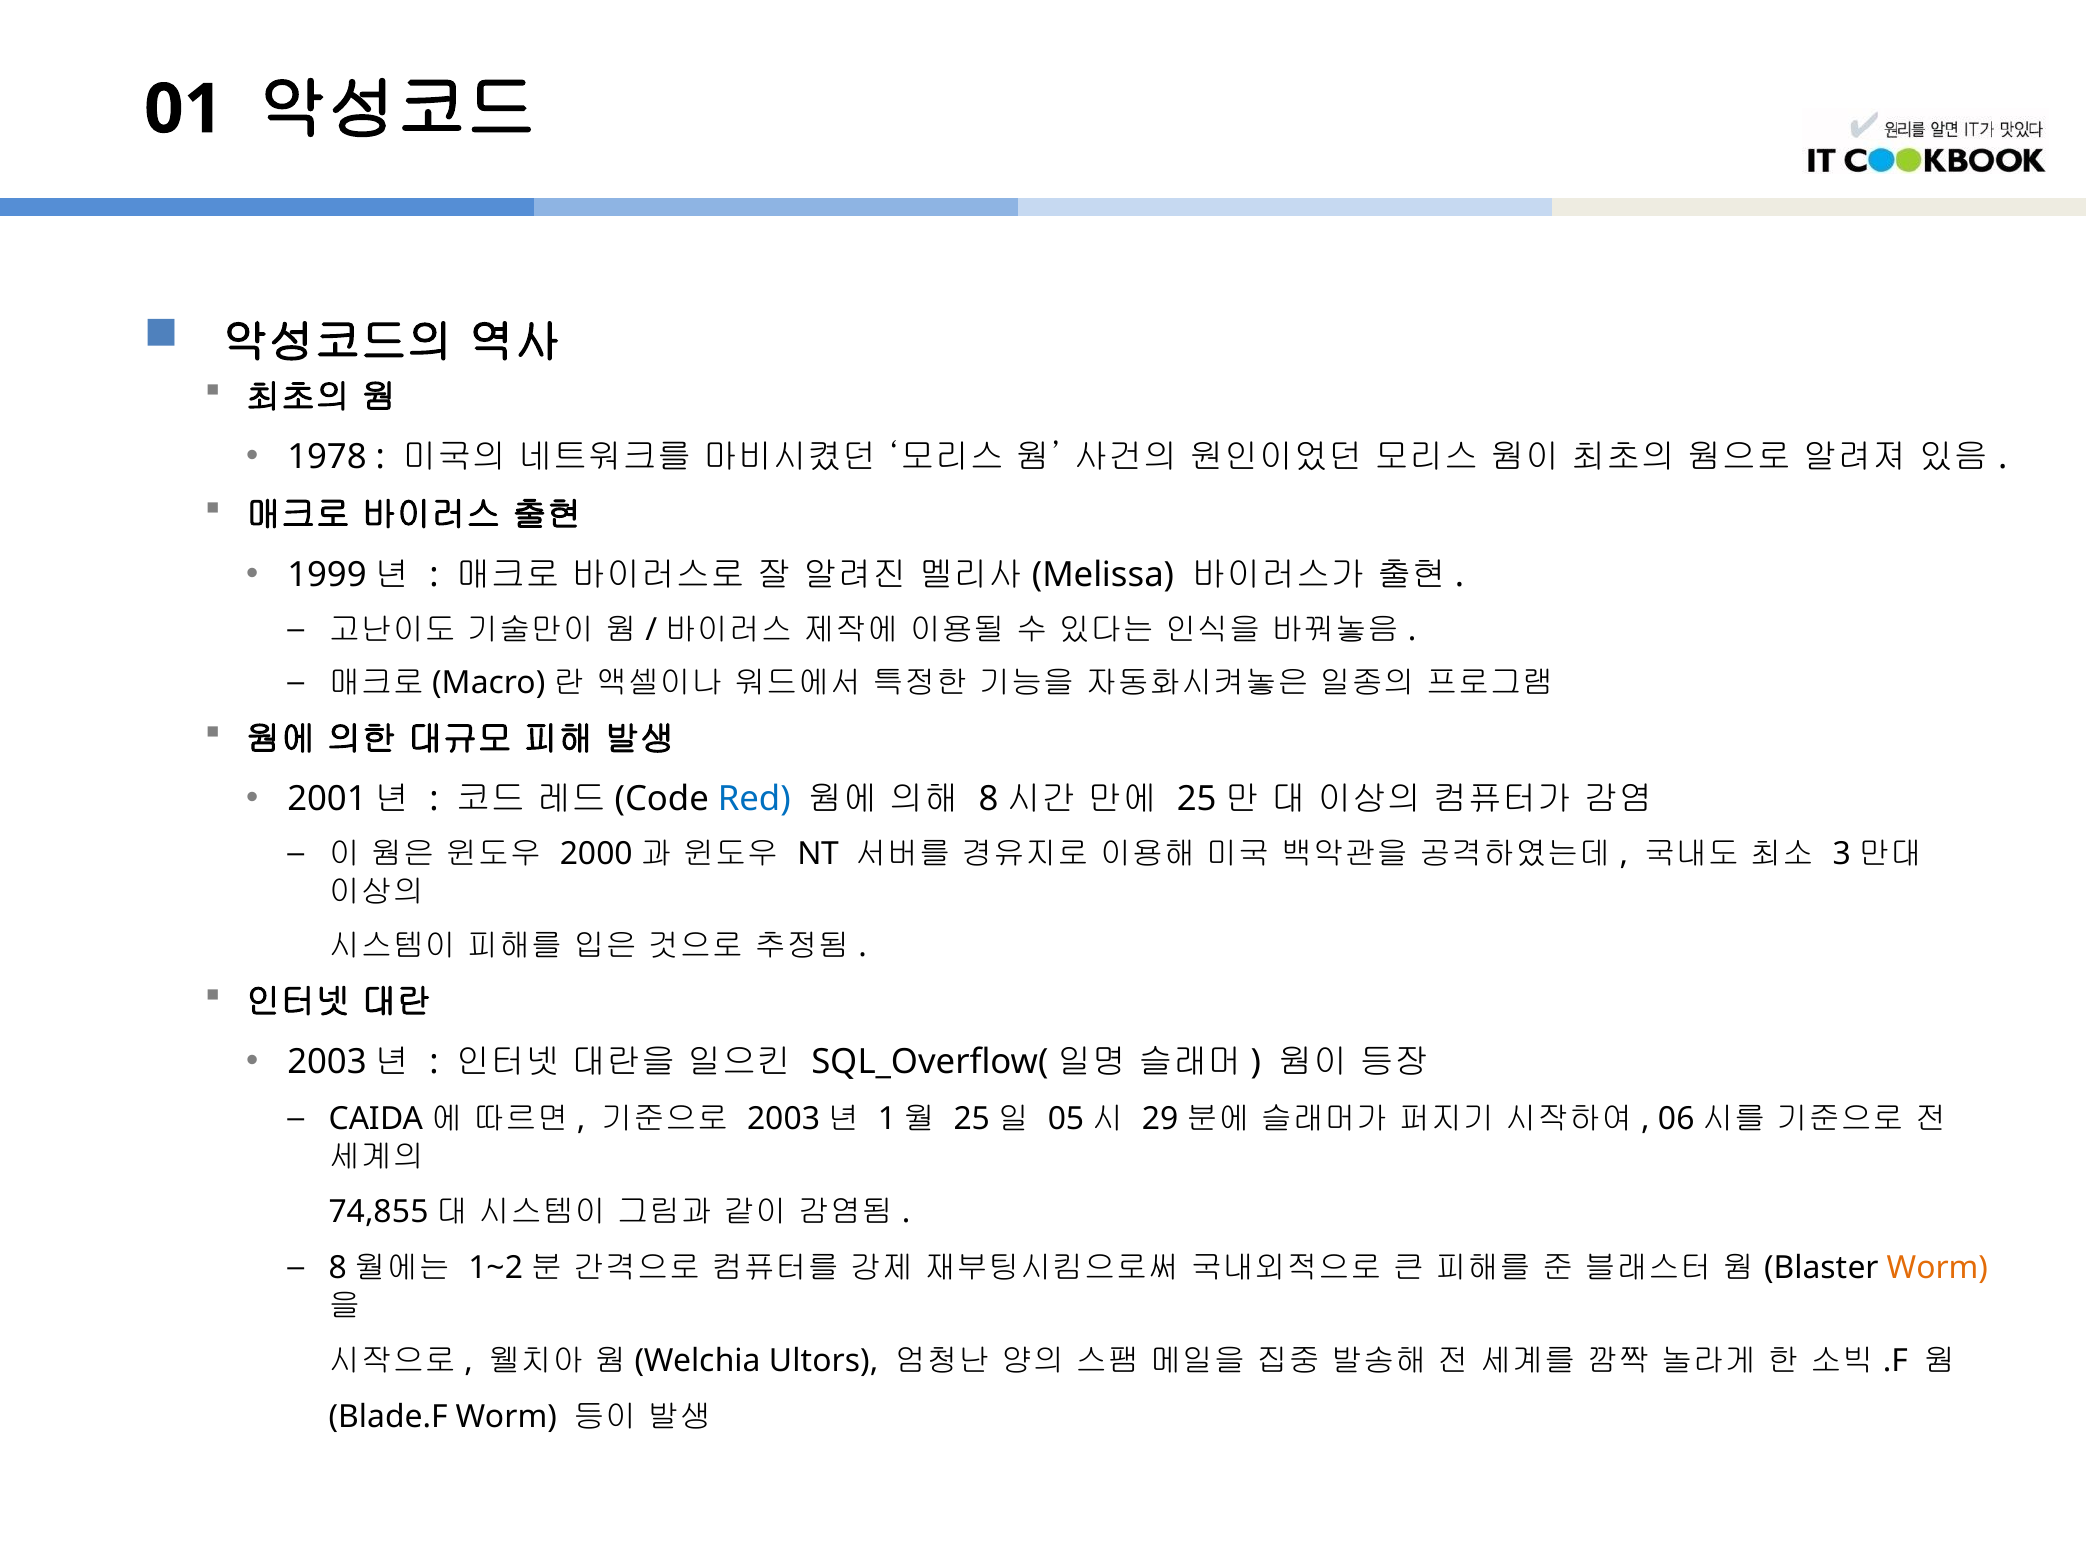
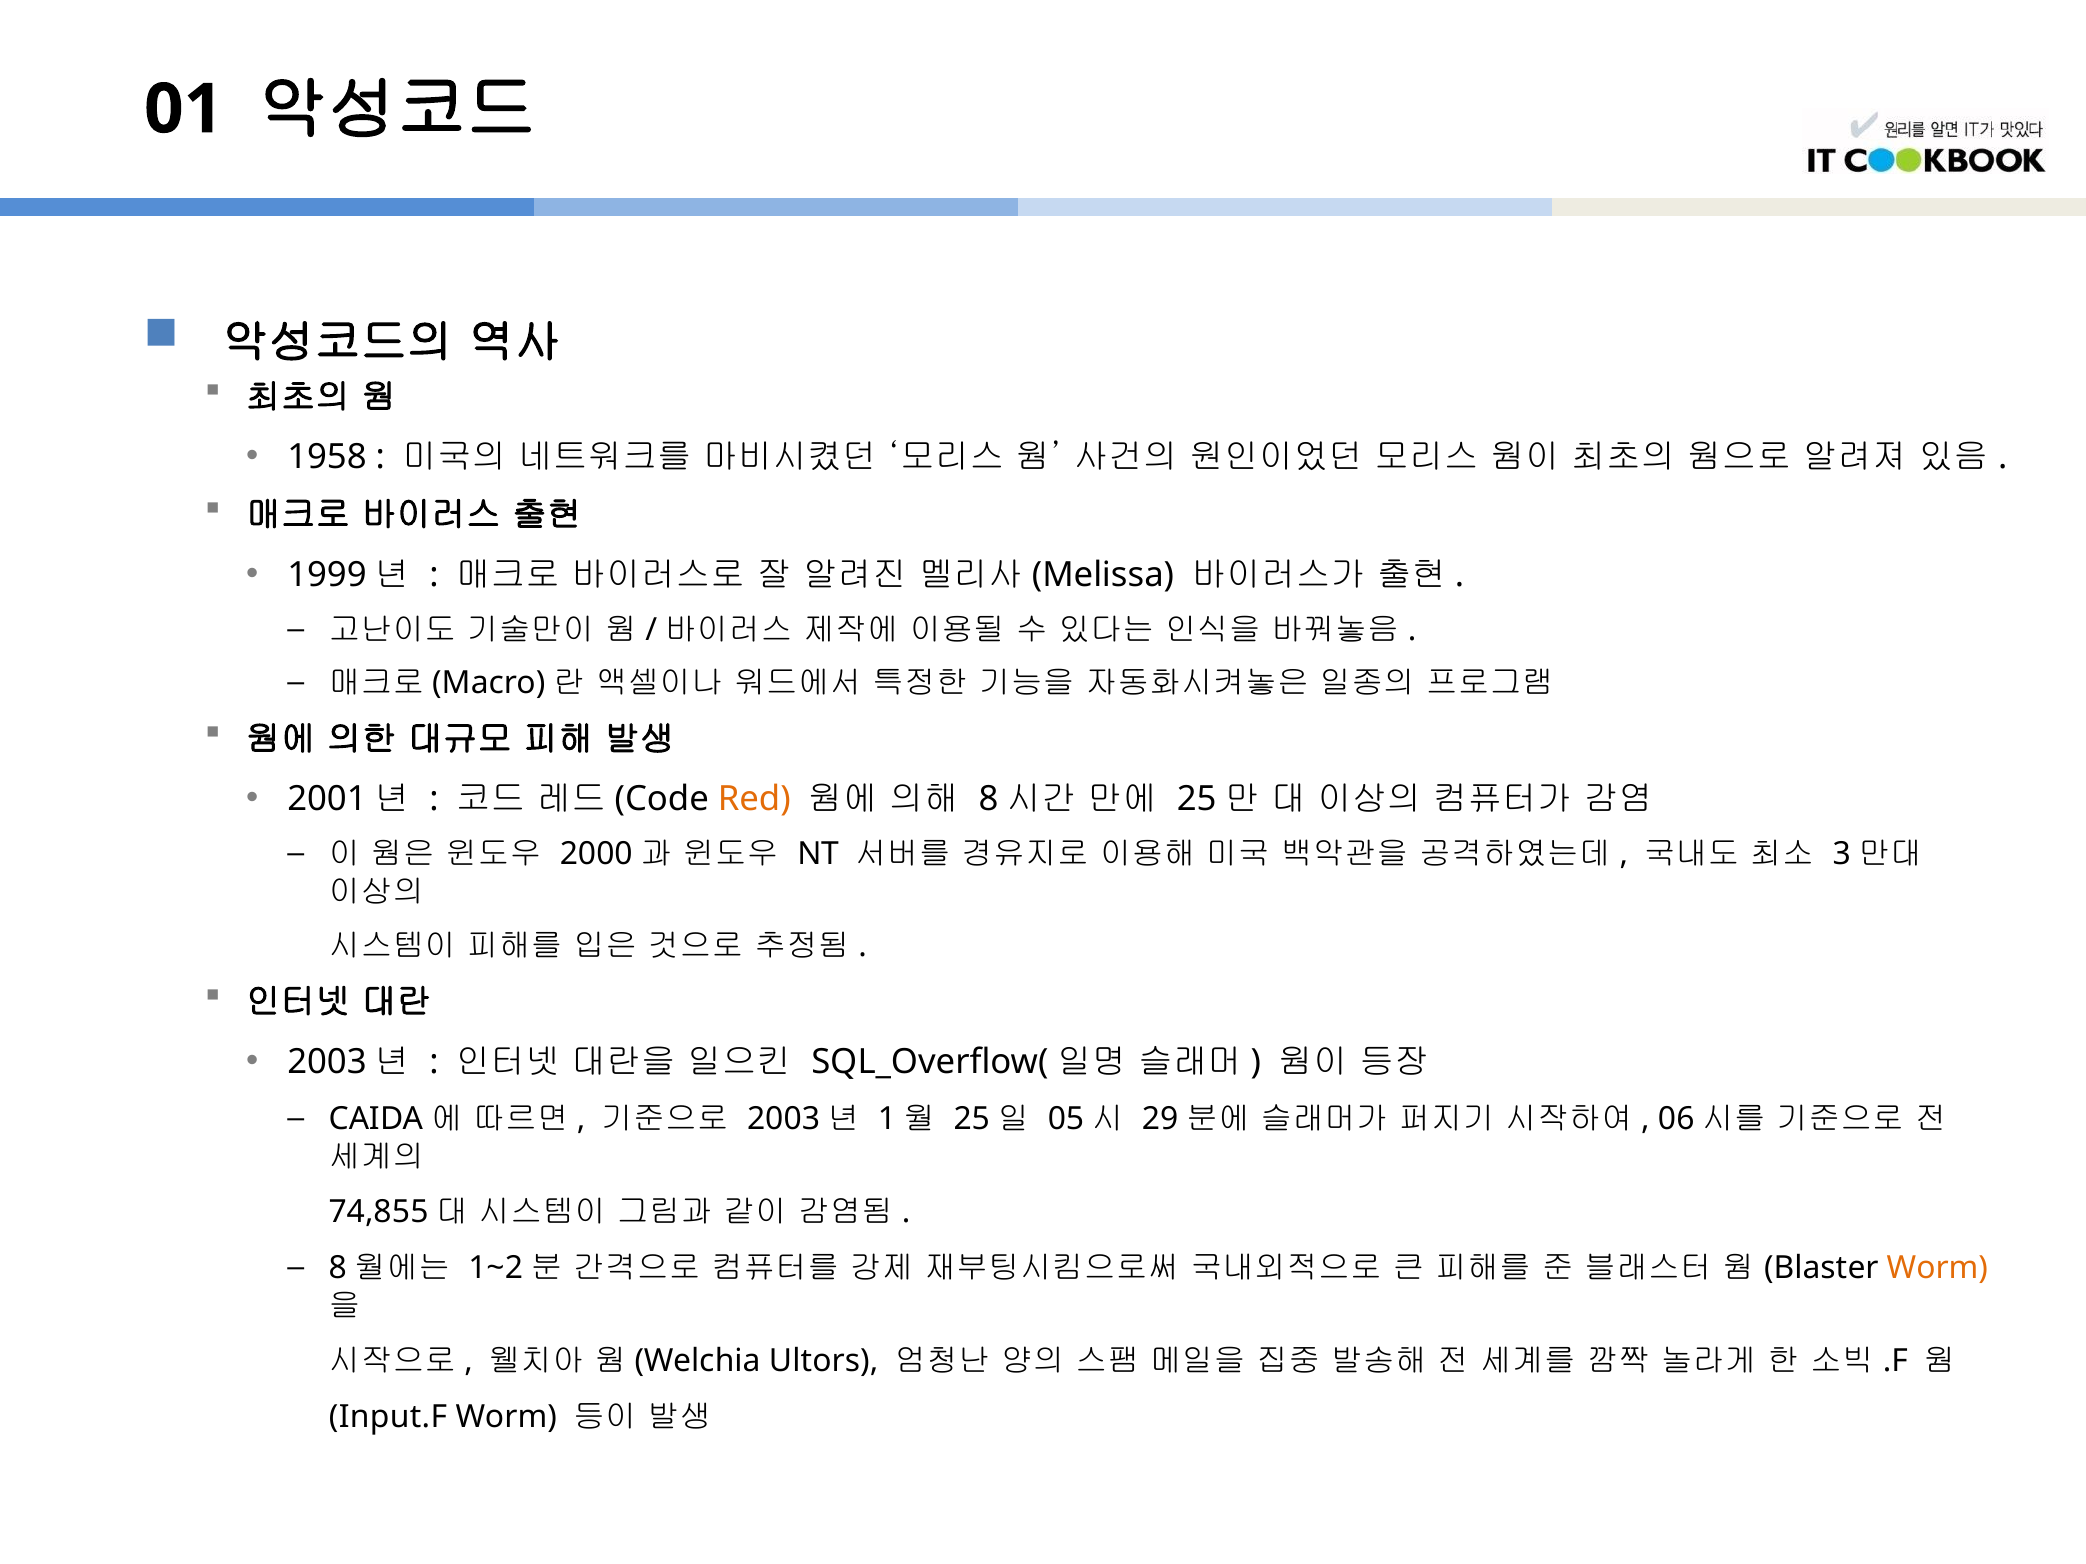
1978: 1978 -> 1958
Red colour: blue -> orange
Blade.F: Blade.F -> Input.F
